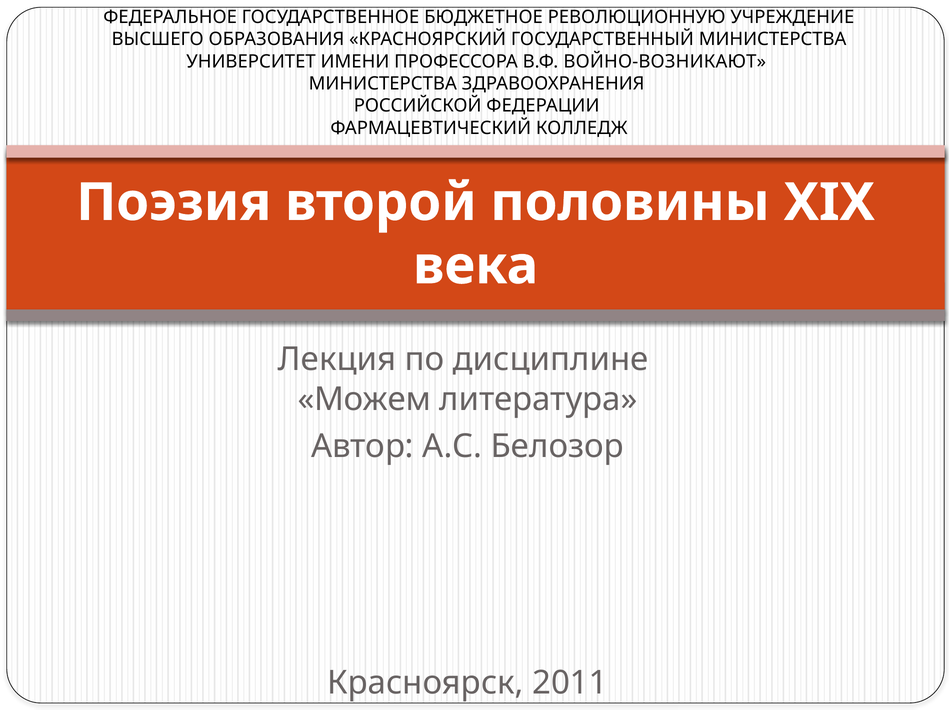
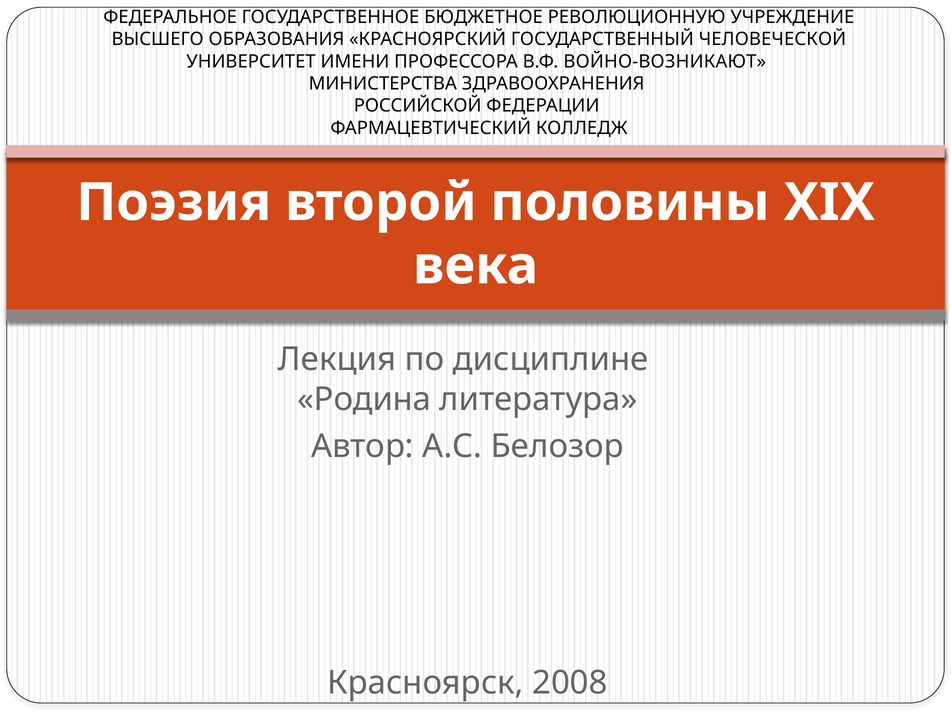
ГОСУДАРСТВЕННЫЙ МИНИСТЕРСТВА: МИНИСТЕРСТВА -> ЧЕЛОВЕЧЕСКОЙ
Можем: Можем -> Родина
2011: 2011 -> 2008
